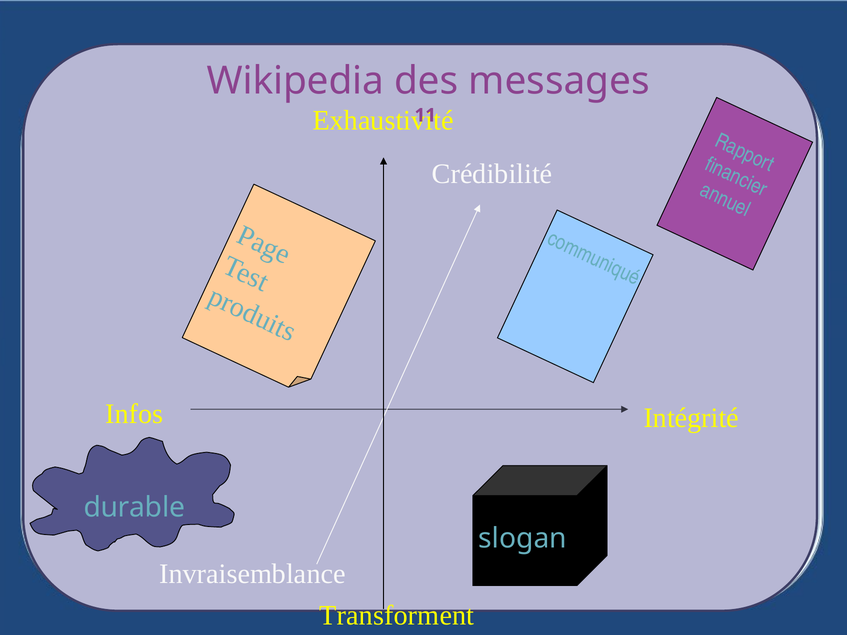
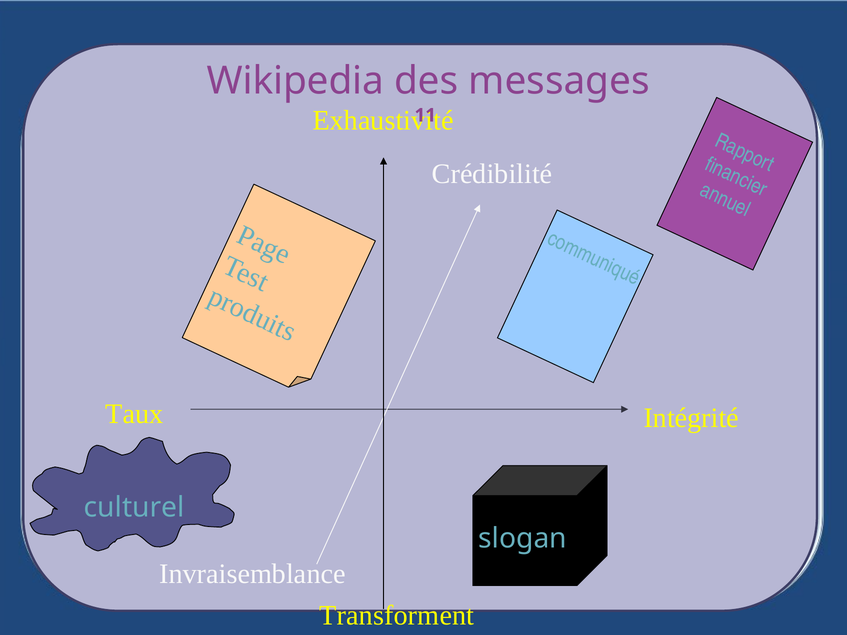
Infos: Infos -> Taux
durable: durable -> culturel
